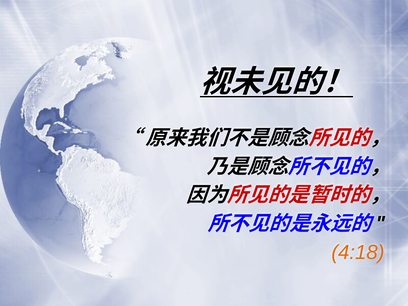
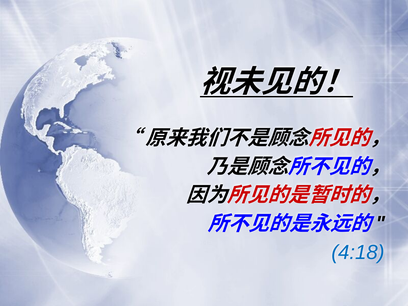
4:18 colour: orange -> blue
